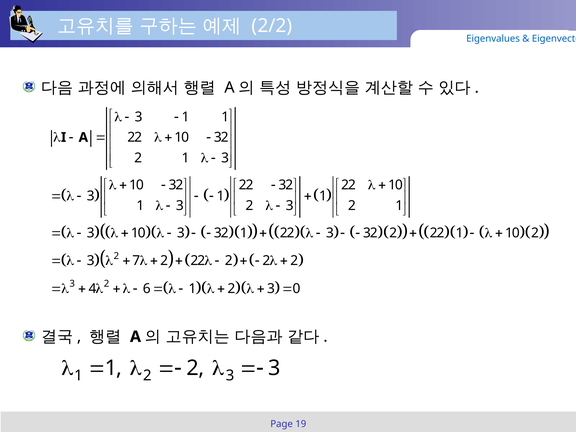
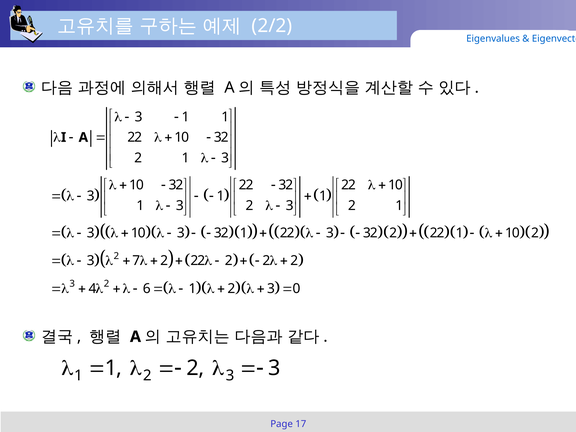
19: 19 -> 17
